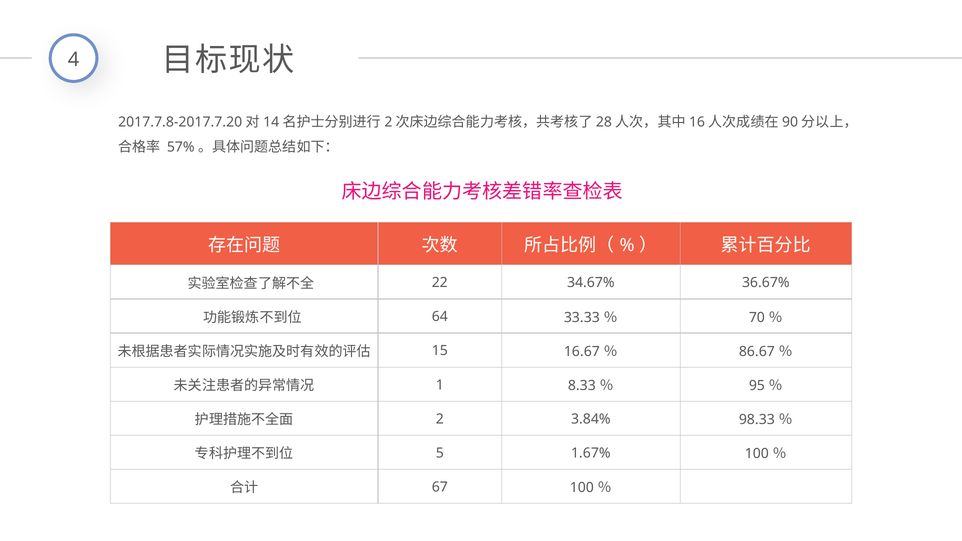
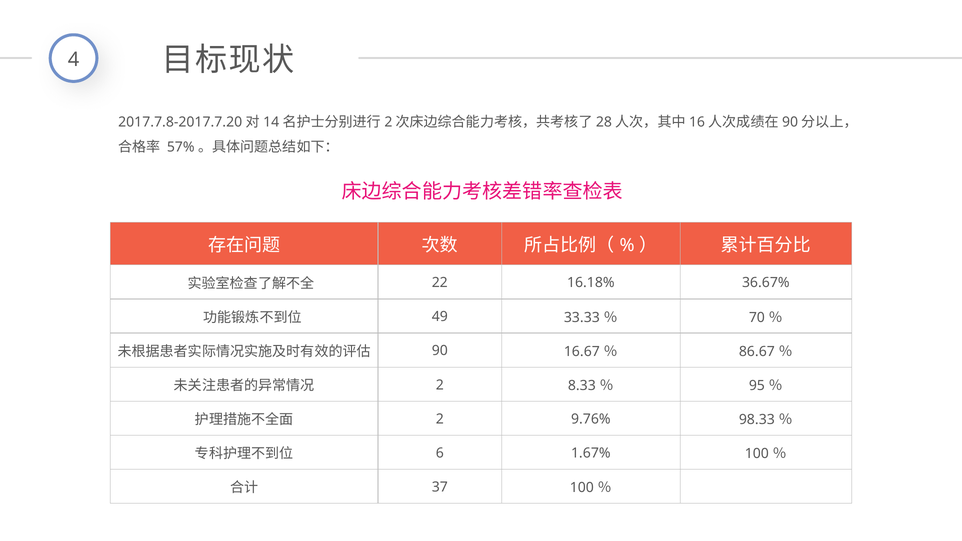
34.67%: 34.67% -> 16.18%
64: 64 -> 49
15: 15 -> 90
1 at (440, 385): 1 -> 2
3.84%: 3.84% -> 9.76%
5: 5 -> 6
67: 67 -> 37
